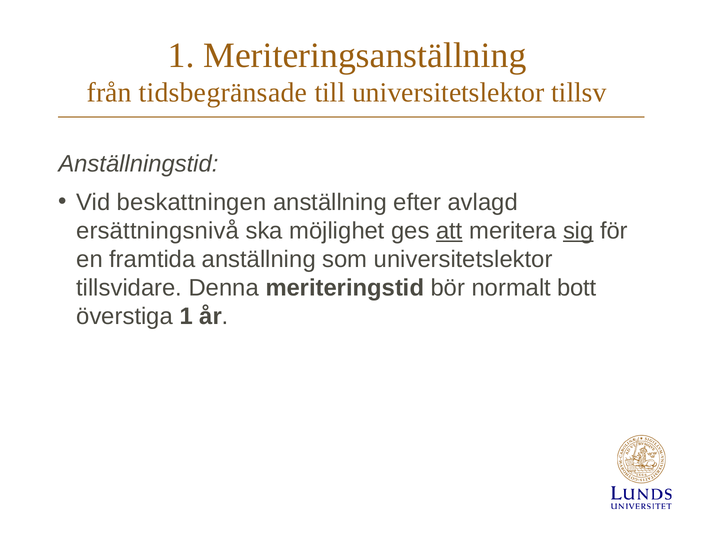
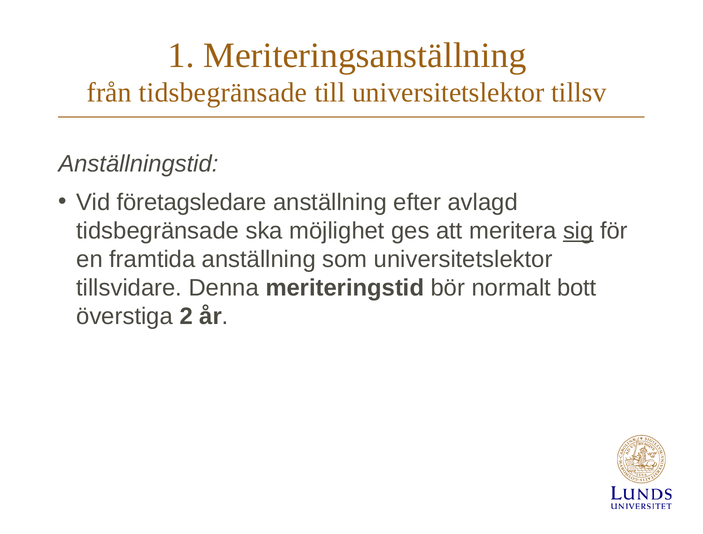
beskattningen: beskattningen -> företagsledare
ersättningsnivå at (158, 231): ersättningsnivå -> tidsbegränsade
att underline: present -> none
överstiga 1: 1 -> 2
